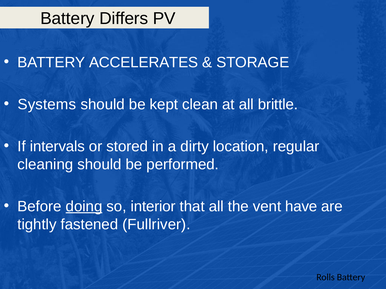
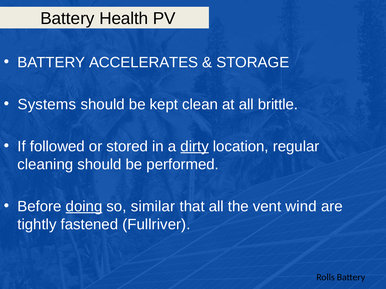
Differs: Differs -> Health
intervals: intervals -> followed
dirty underline: none -> present
interior: interior -> similar
have: have -> wind
